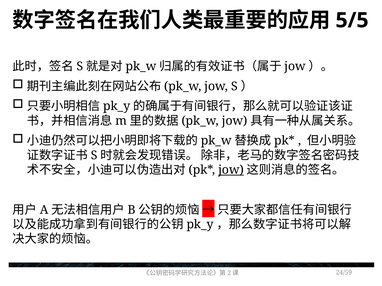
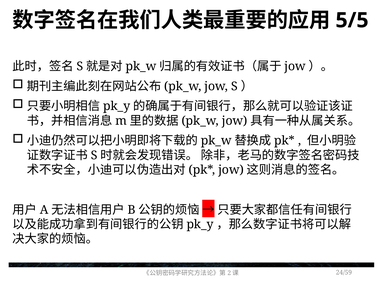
jow at (231, 170) underline: present -> none
